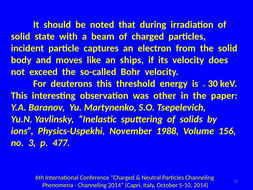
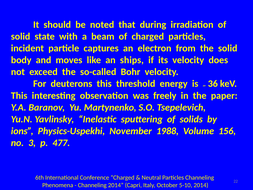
30: 30 -> 36
other: other -> freely
